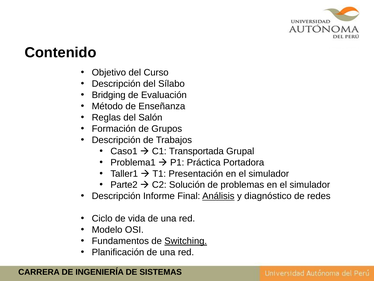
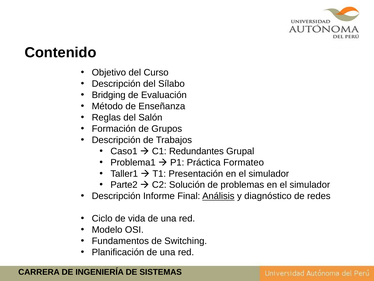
Transportada: Transportada -> Redundantes
Portadora: Portadora -> Formateo
Switching underline: present -> none
